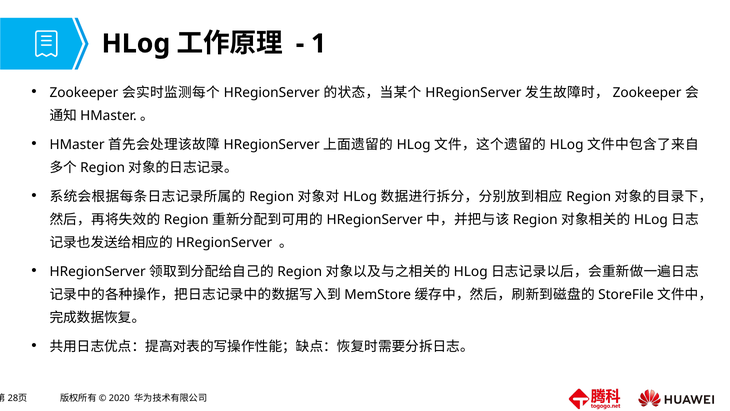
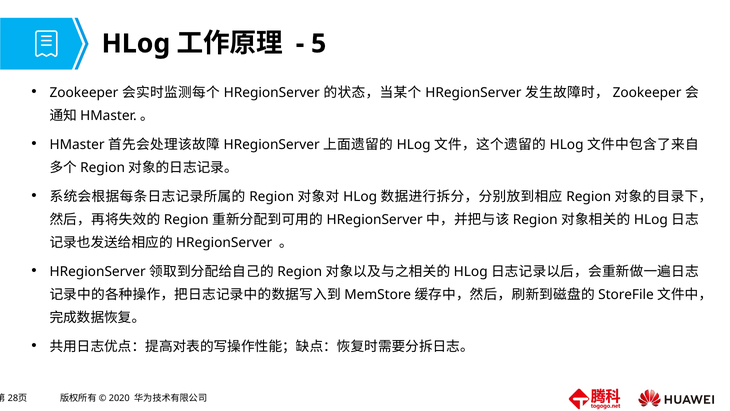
1: 1 -> 5
